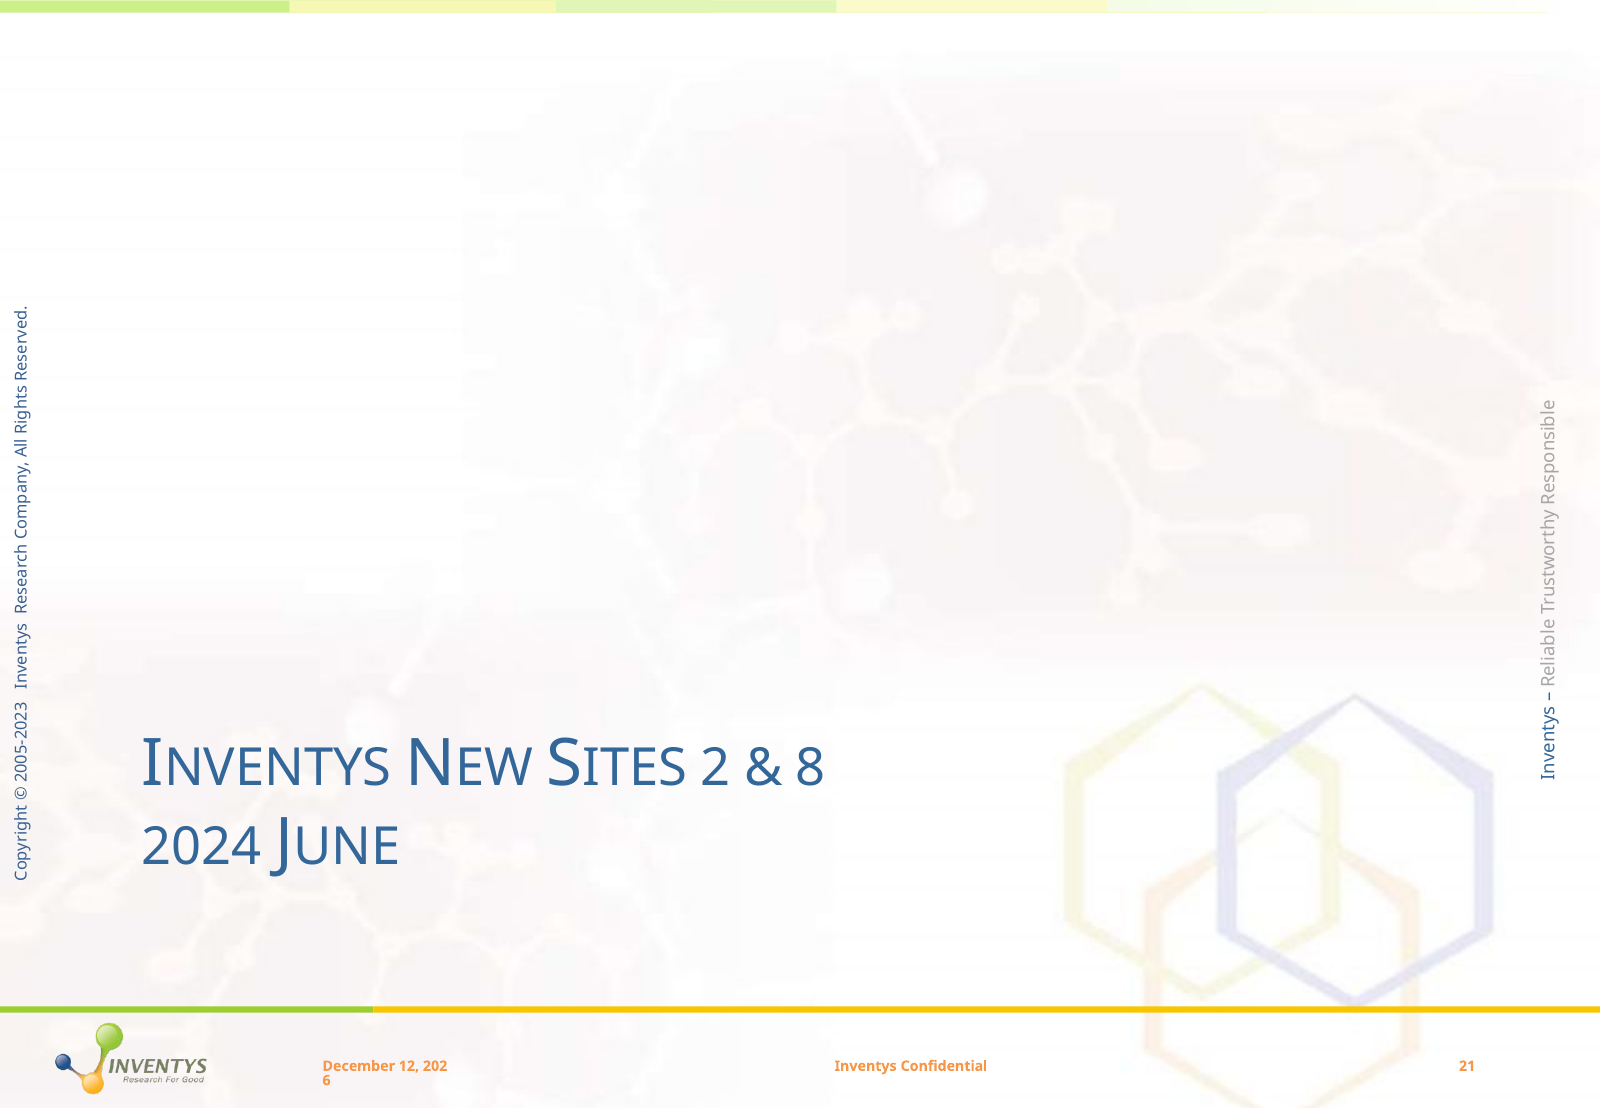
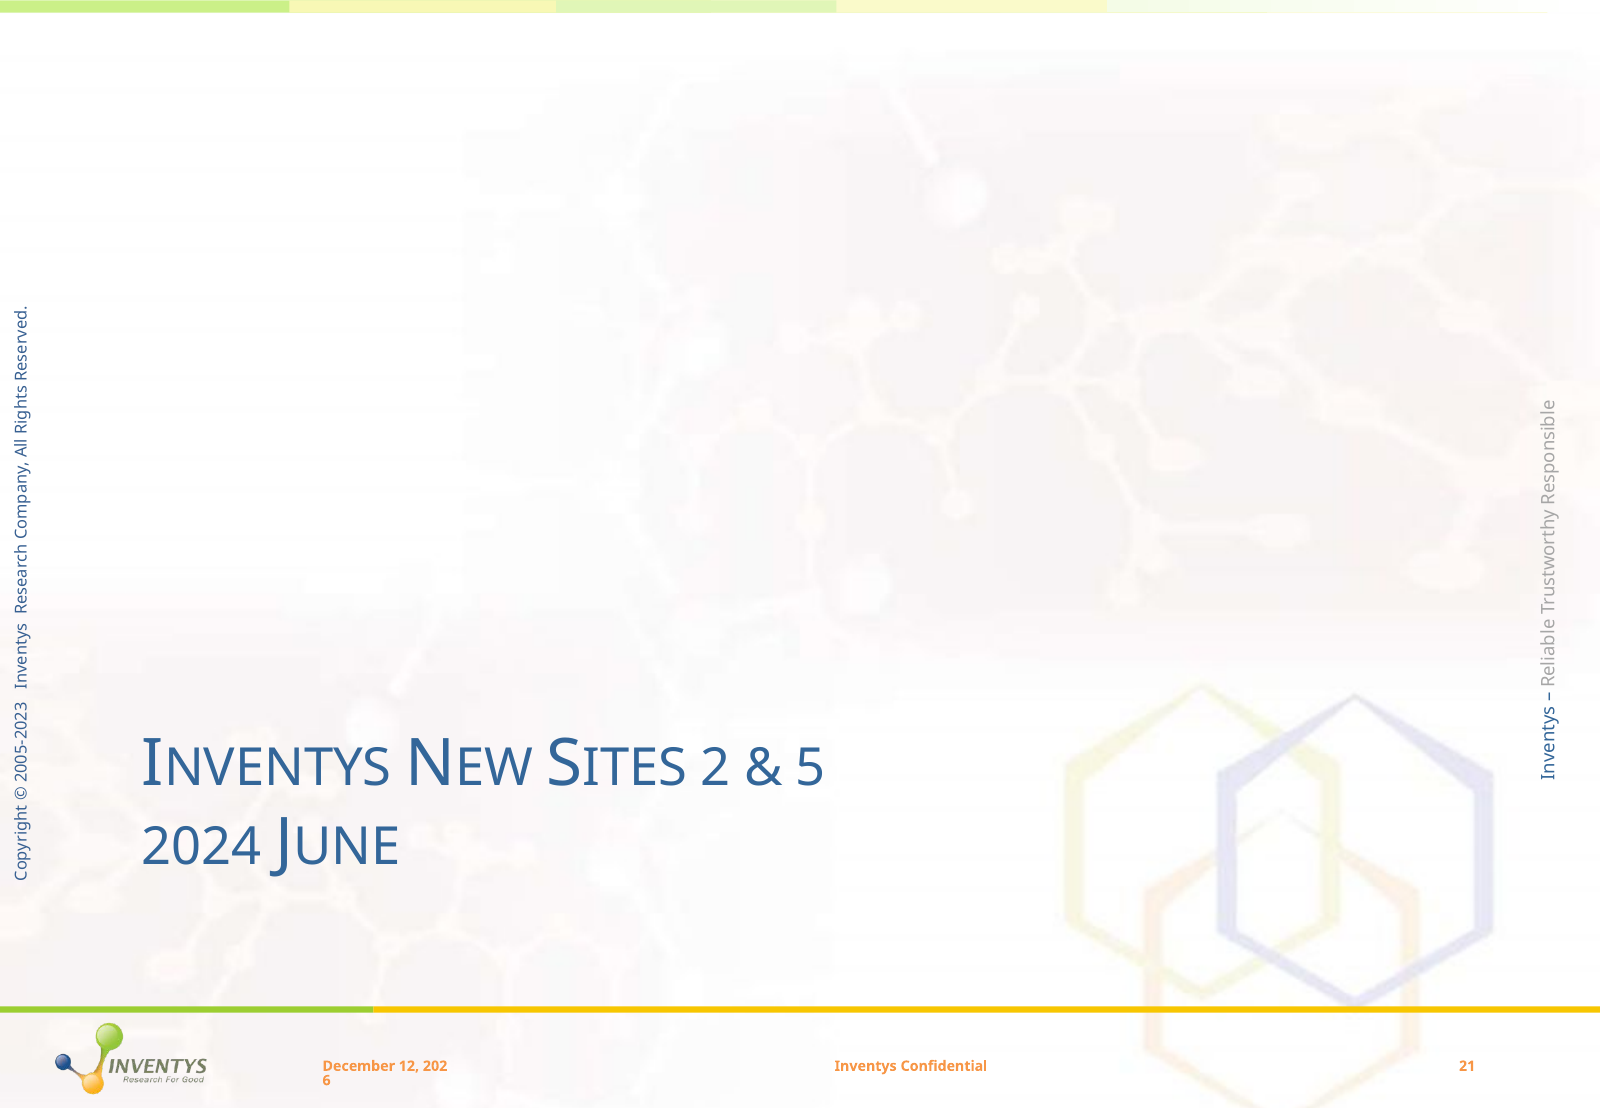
8 at (811, 768): 8 -> 5
